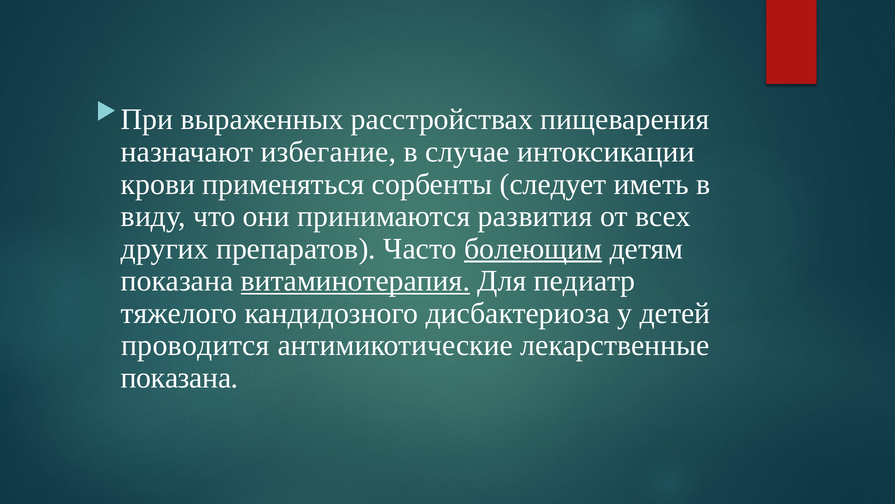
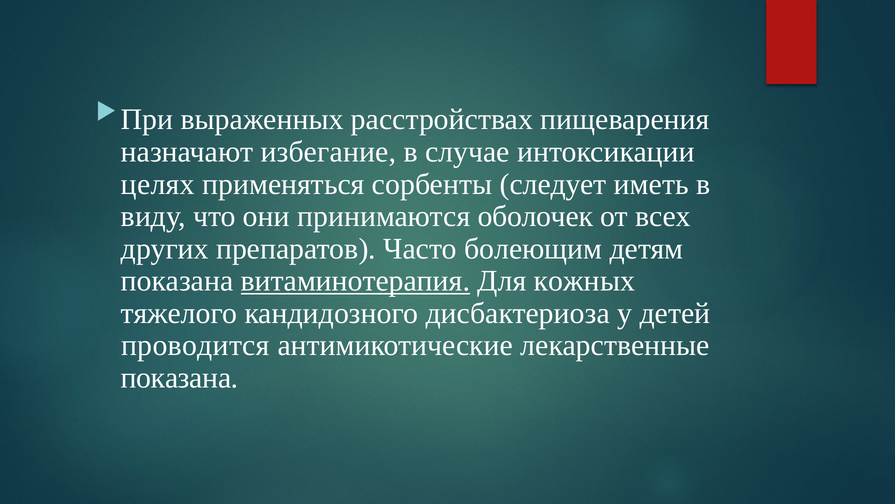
крови: крови -> целях
развития: развития -> оболочек
болеющим underline: present -> none
педиатр: педиатр -> кожных
